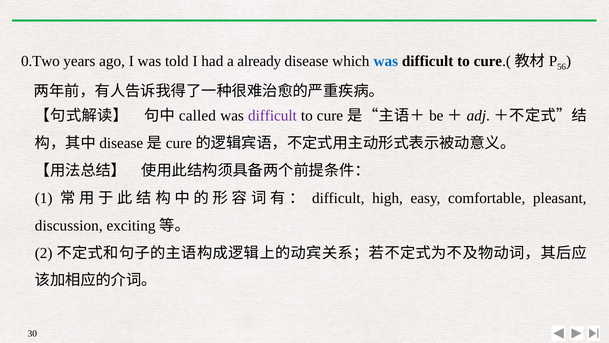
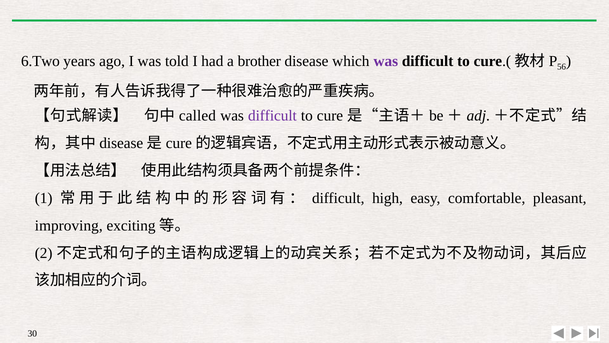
0.Two: 0.Two -> 6.Two
already: already -> brother
was at (386, 61) colour: blue -> purple
discussion: discussion -> improving
